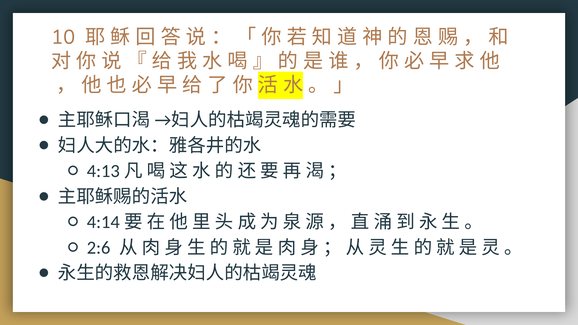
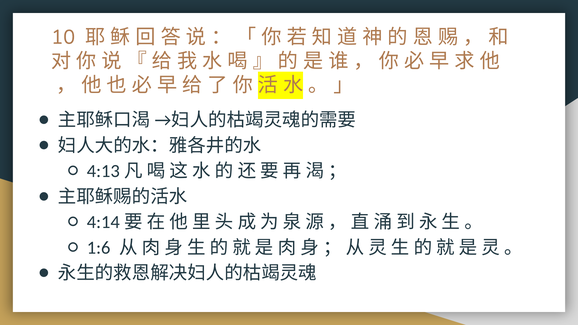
2:6: 2:6 -> 1:6
